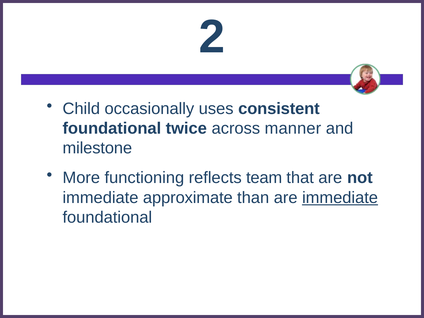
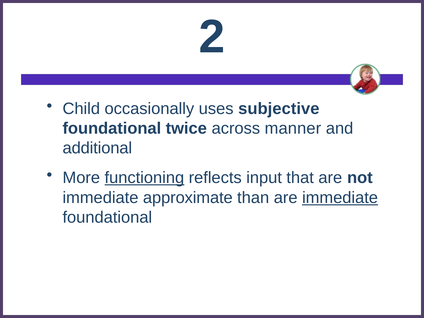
consistent: consistent -> subjective
milestone: milestone -> additional
functioning underline: none -> present
team: team -> input
